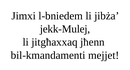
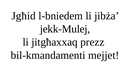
Jimxi: Jimxi -> Jgħid
jħenn: jħenn -> prezz
